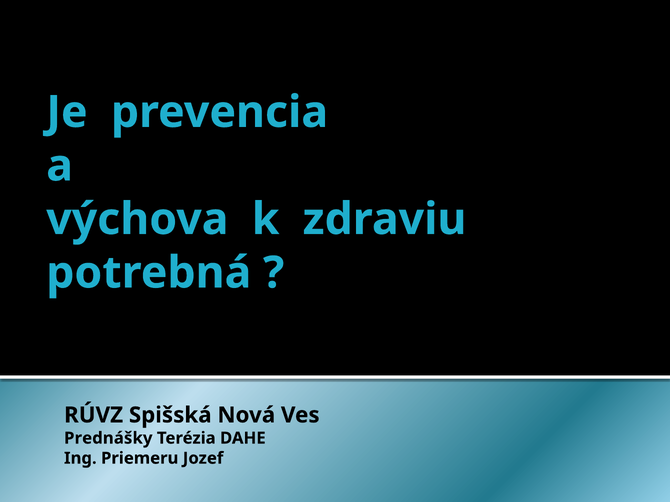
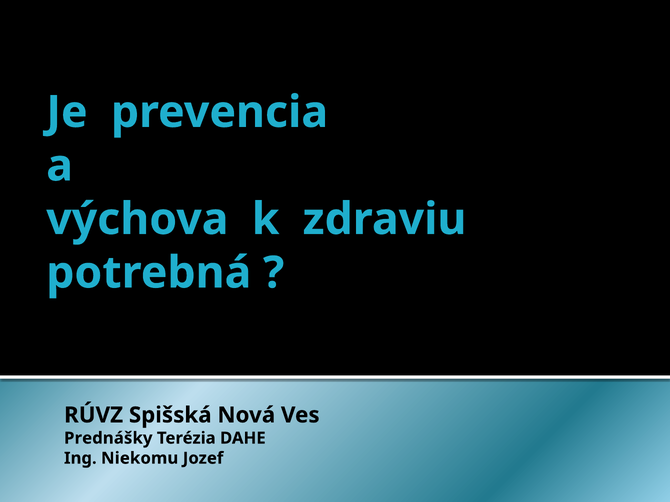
Priemeru: Priemeru -> Niekomu
